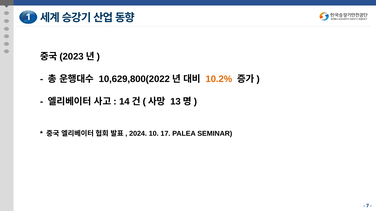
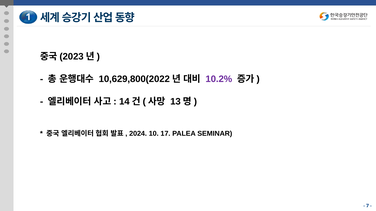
10.2% colour: orange -> purple
